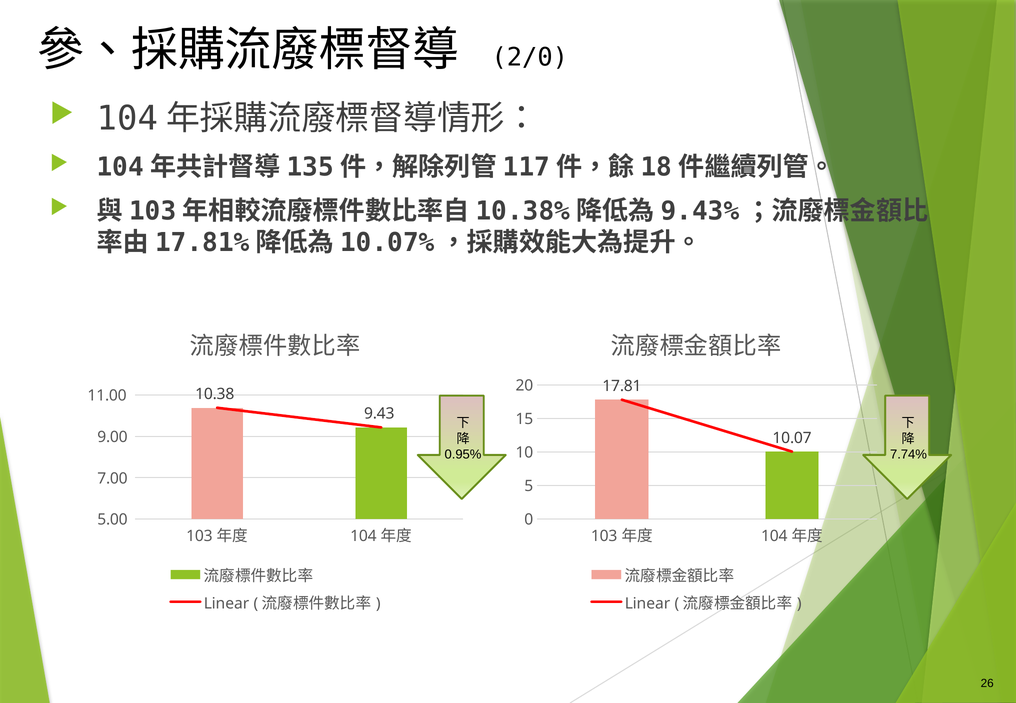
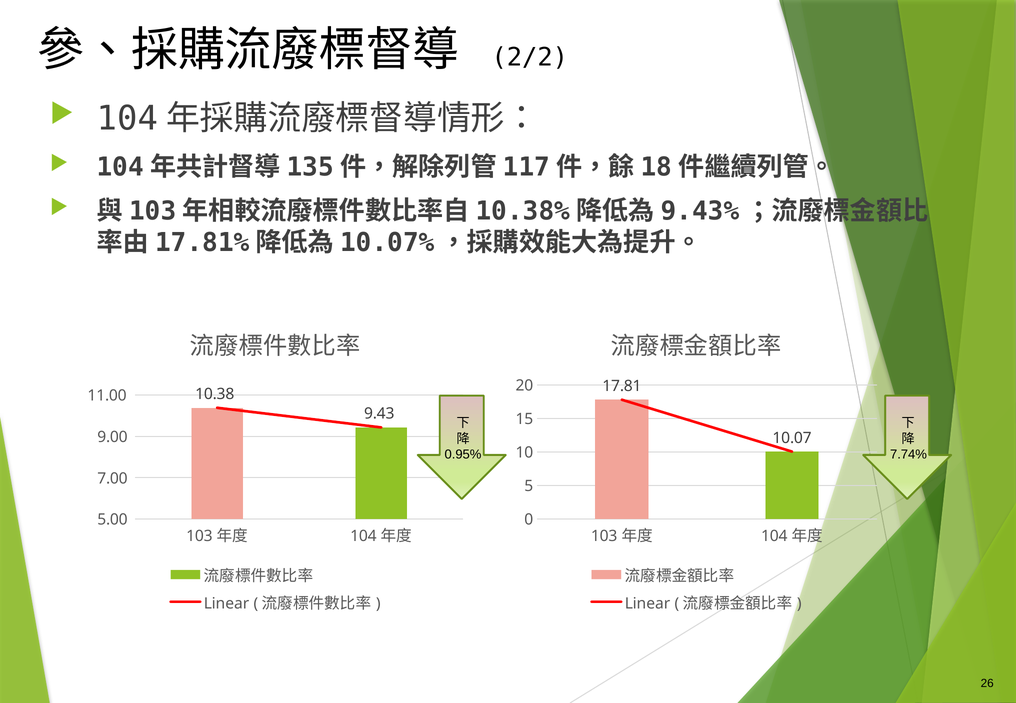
2/0: 2/0 -> 2/2
